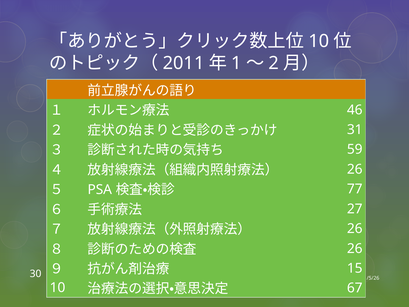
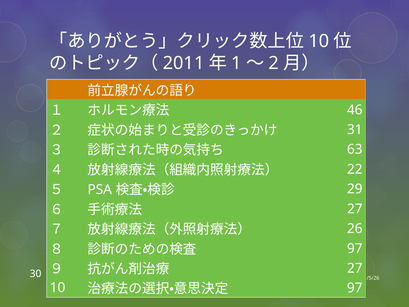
59: 59 -> 63
26 at (355, 169): 26 -> 22
77: 77 -> 29
26 at (355, 248): 26 -> 97
15 at (355, 268): 15 -> 27
67 at (355, 288): 67 -> 97
